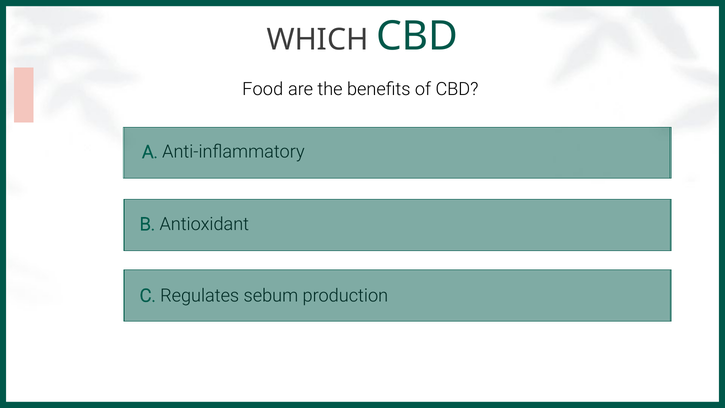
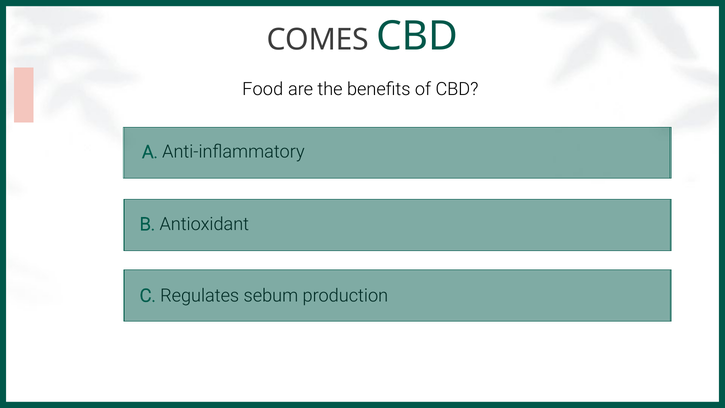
WHICH: WHICH -> COMES
